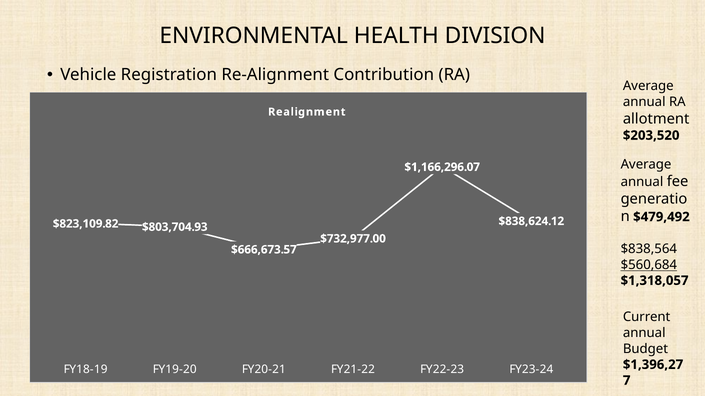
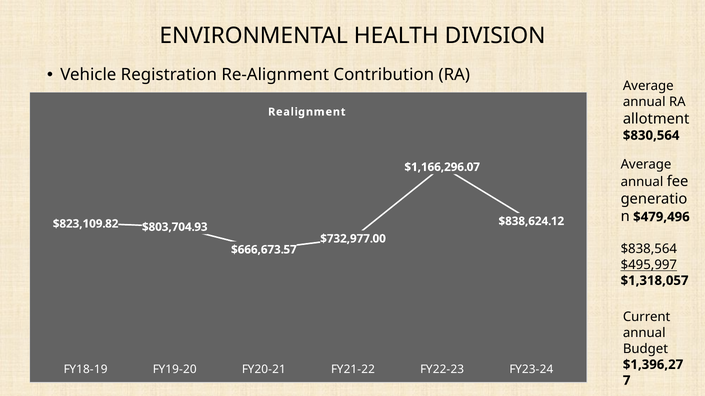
$203,520: $203,520 -> $830,564
$479,492: $479,492 -> $479,496
$560,684: $560,684 -> $495,997
